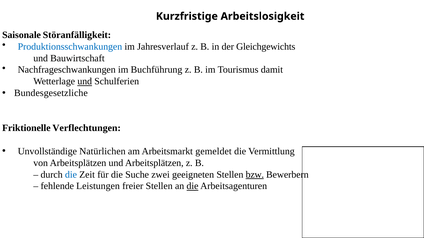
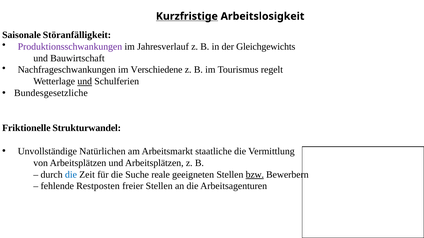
Kurzfristige underline: none -> present
Produktionsschwankungen colour: blue -> purple
Buchführung: Buchführung -> Verschiedene
damit: damit -> regelt
Verflechtungen: Verflechtungen -> Strukturwandel
gemeldet: gemeldet -> staatliche
zwei: zwei -> reale
Leistungen: Leistungen -> Restposten
die at (193, 187) underline: present -> none
